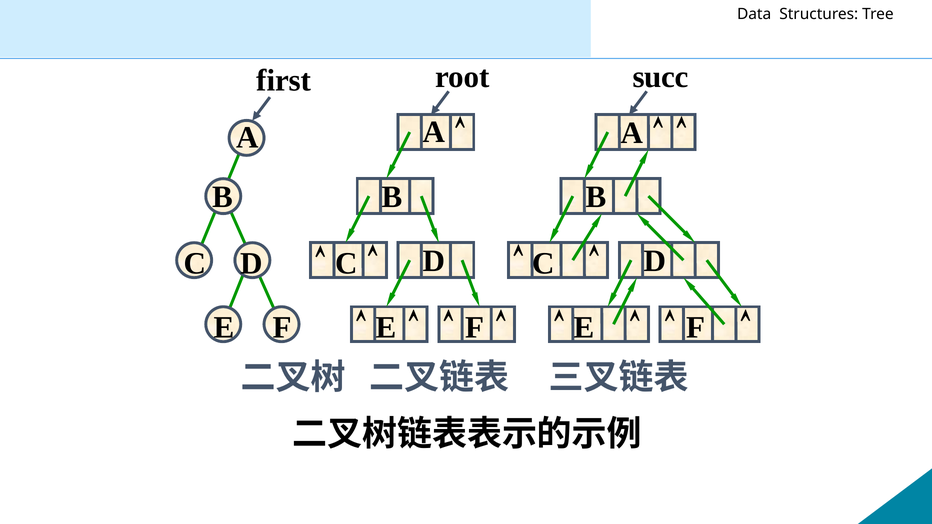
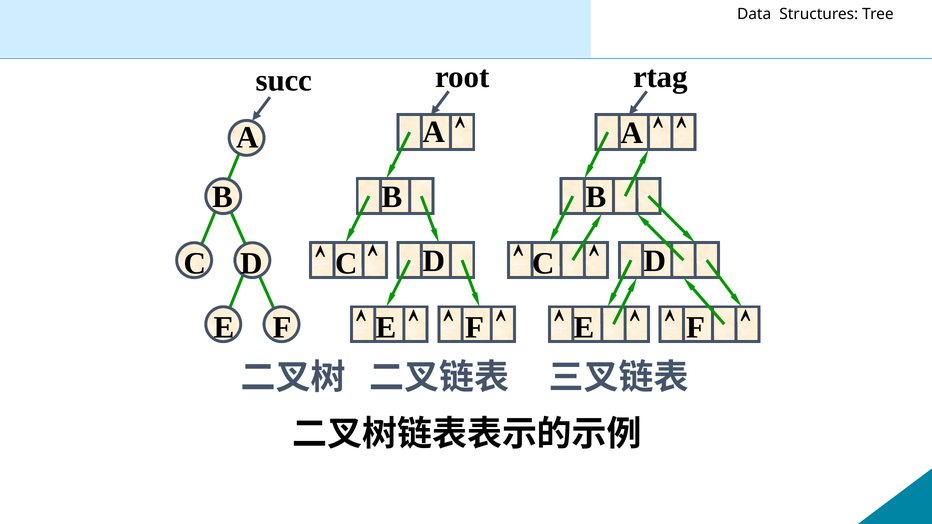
first: first -> succ
succ: succ -> rtag
